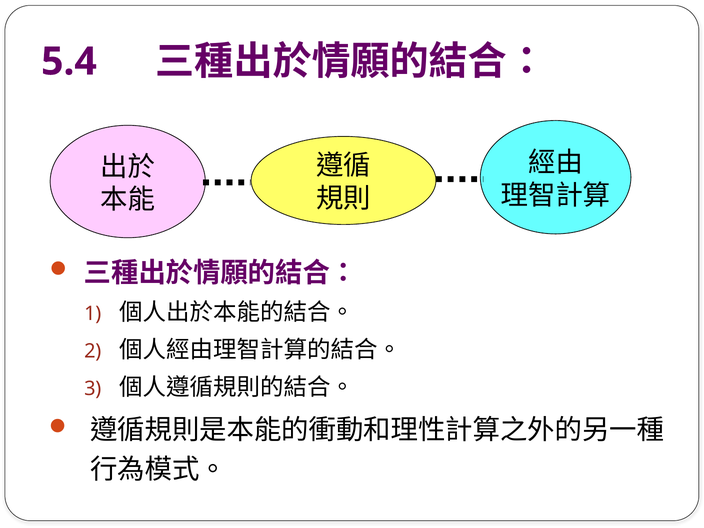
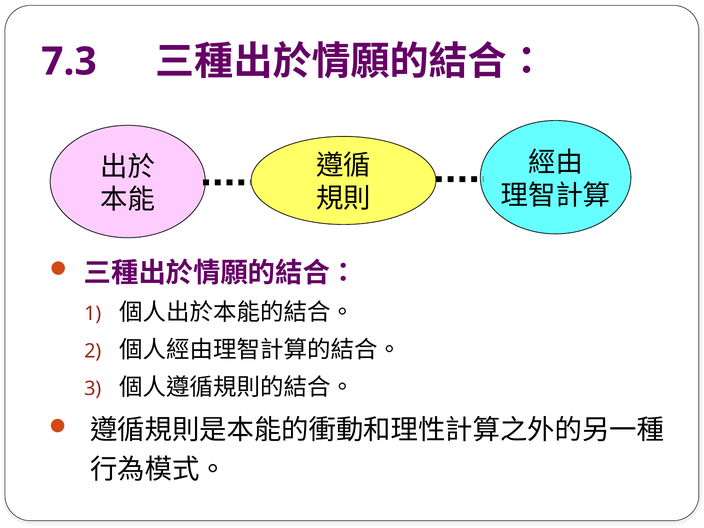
5.4: 5.4 -> 7.3
